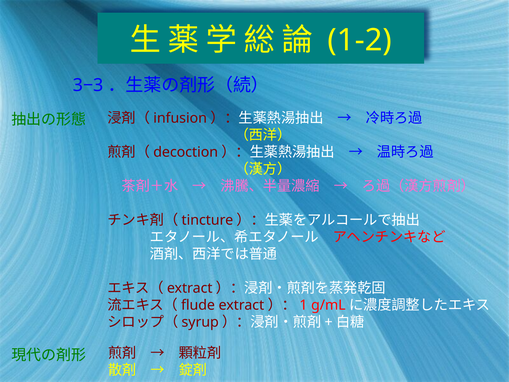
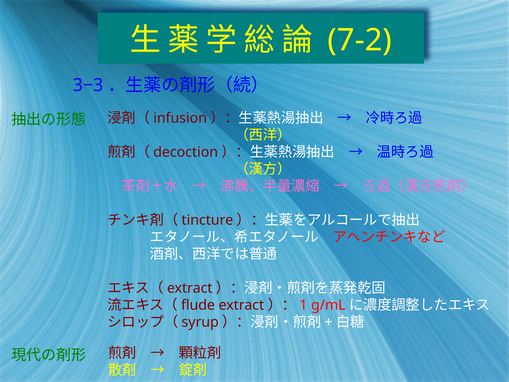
1-2: 1-2 -> 7-2
